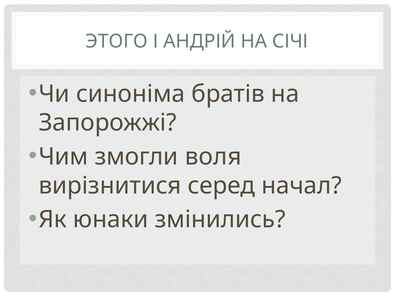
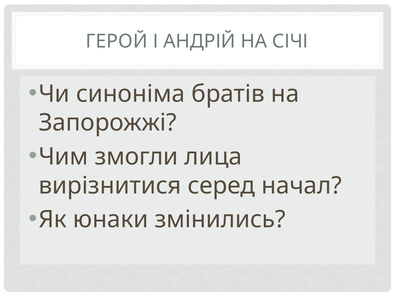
ЭТОГО: ЭТОГО -> ГЕРОЙ
воля: воля -> лица
